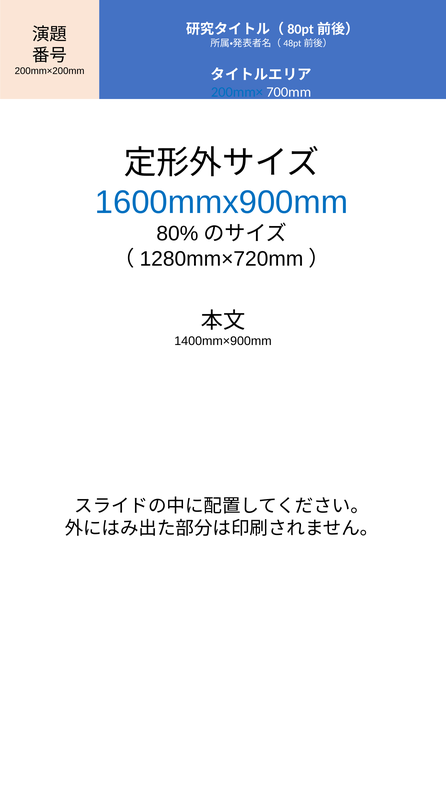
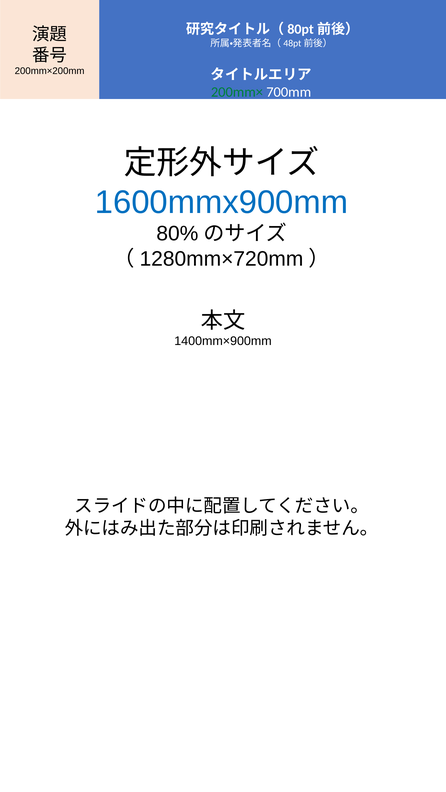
200mm× colour: blue -> green
